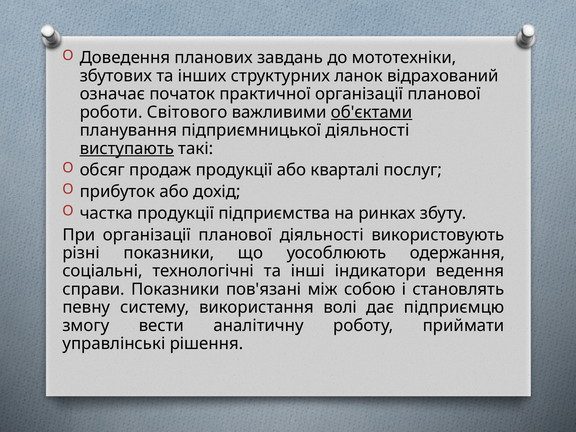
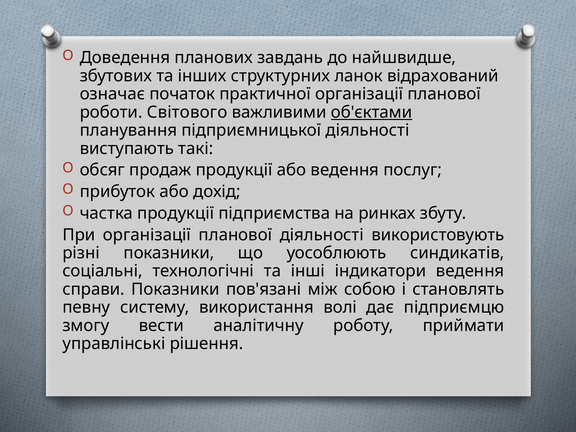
мототехніки: мототехніки -> найшвидше
виступають underline: present -> none
або кварталі: кварталі -> ведення
одержання: одержання -> синдикатів
